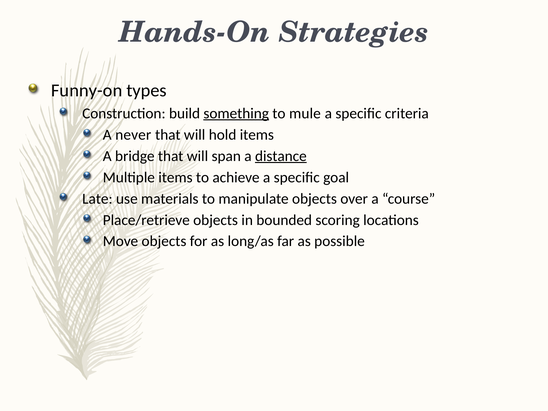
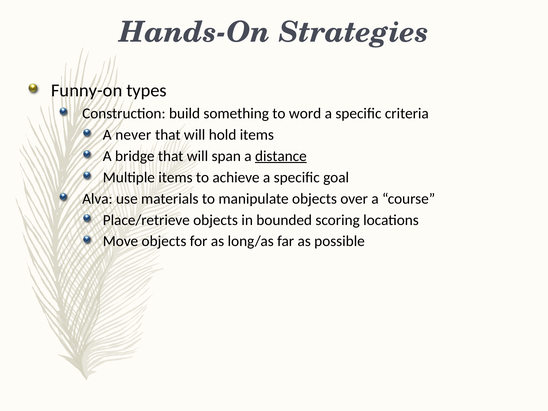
something underline: present -> none
mule: mule -> word
Late: Late -> Alva
